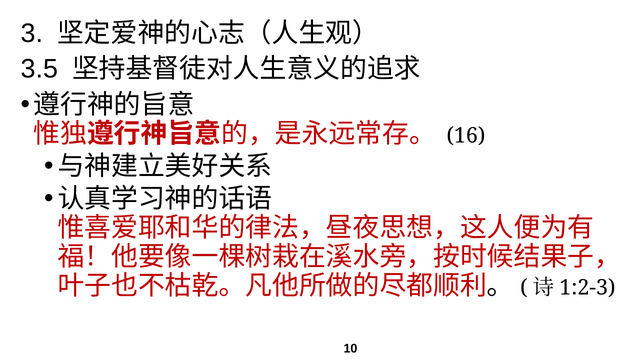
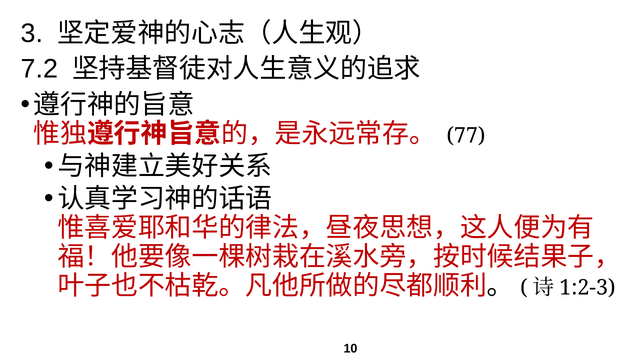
3.5: 3.5 -> 7.2
16: 16 -> 77
